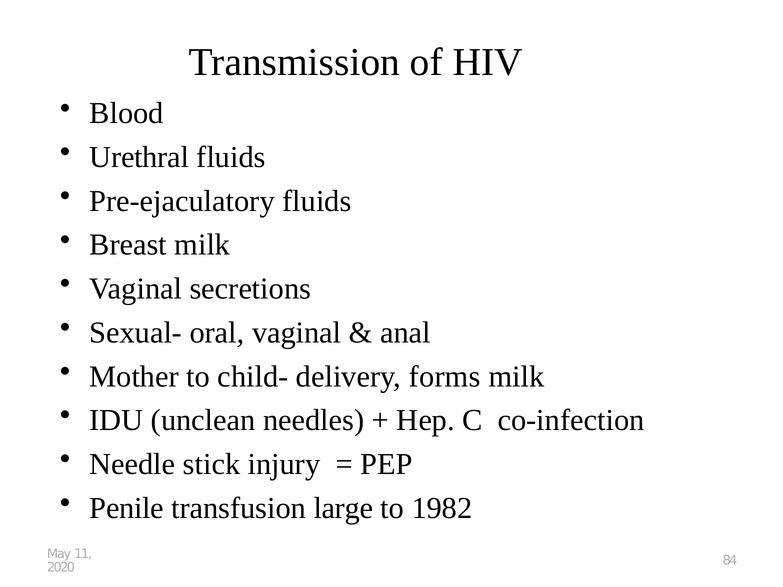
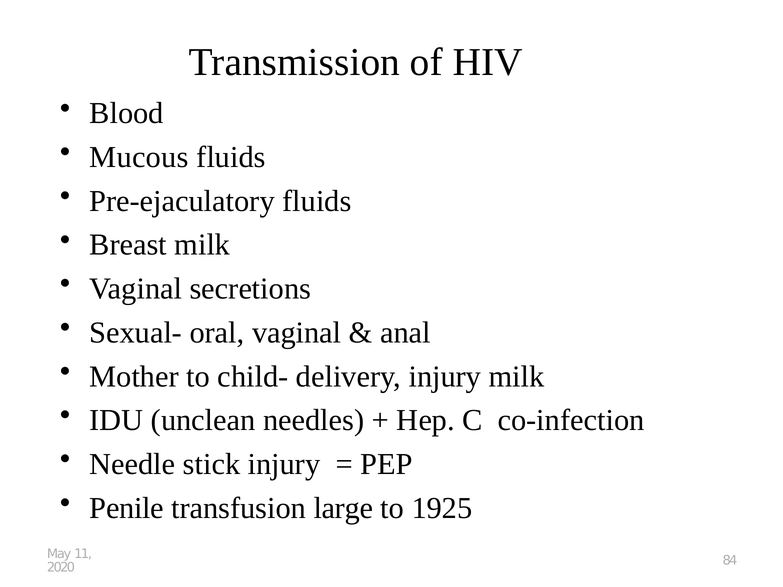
Urethral: Urethral -> Mucous
delivery forms: forms -> injury
1982: 1982 -> 1925
